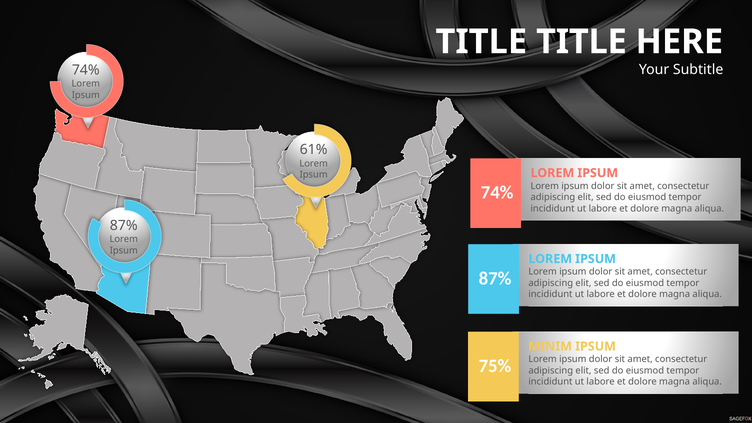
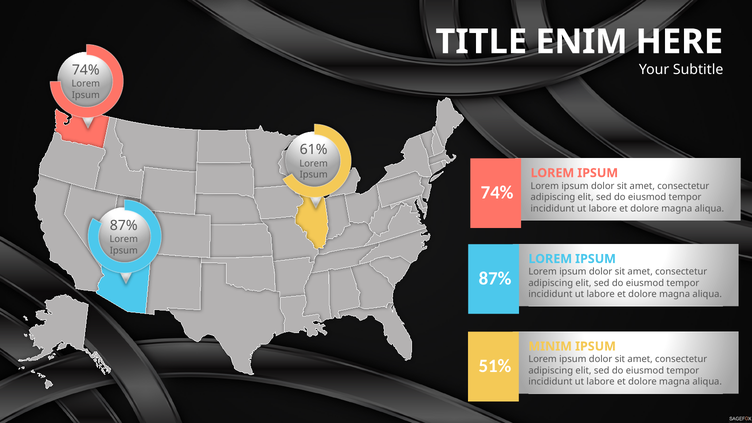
TITLE TITLE: TITLE -> ENIM
75%: 75% -> 51%
